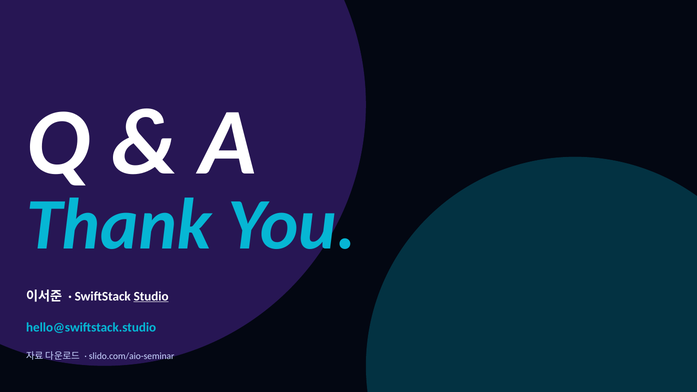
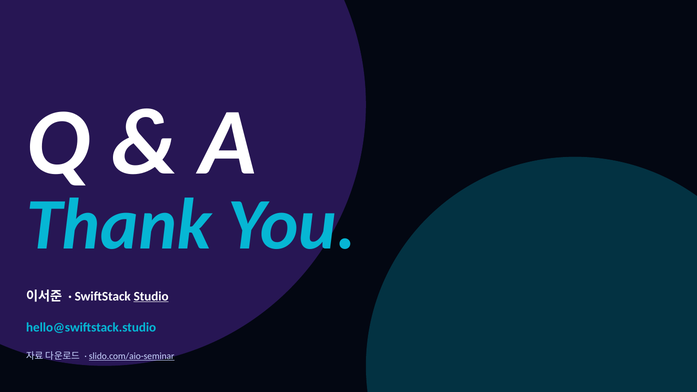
slido.com/aio-seminar underline: none -> present
